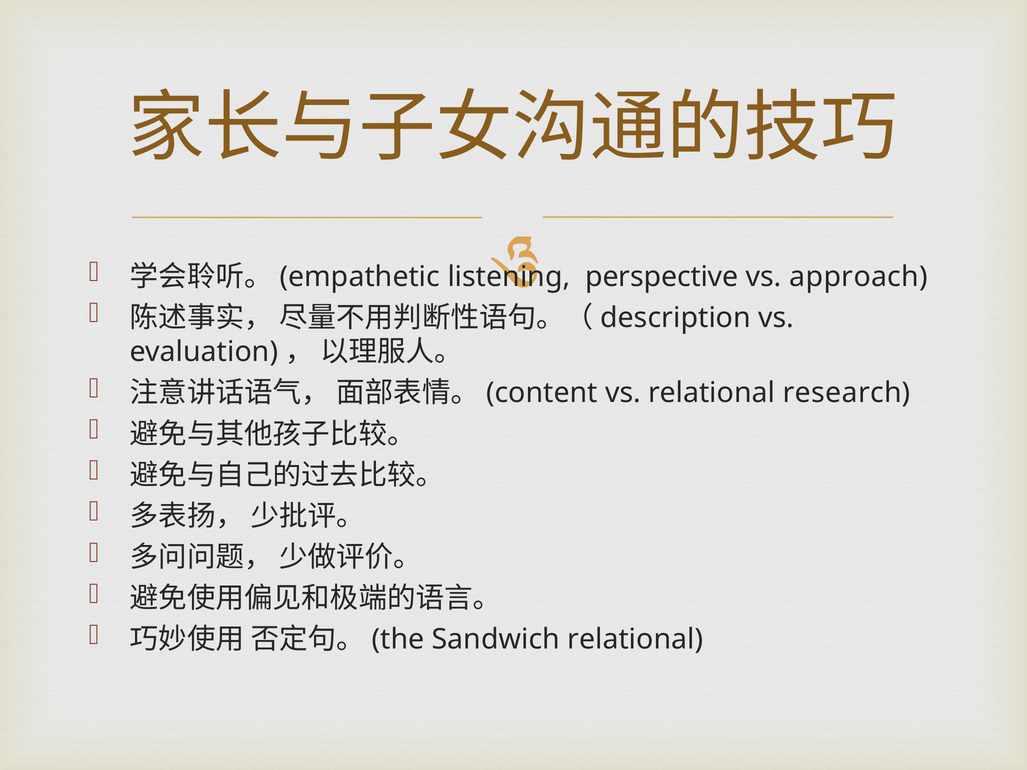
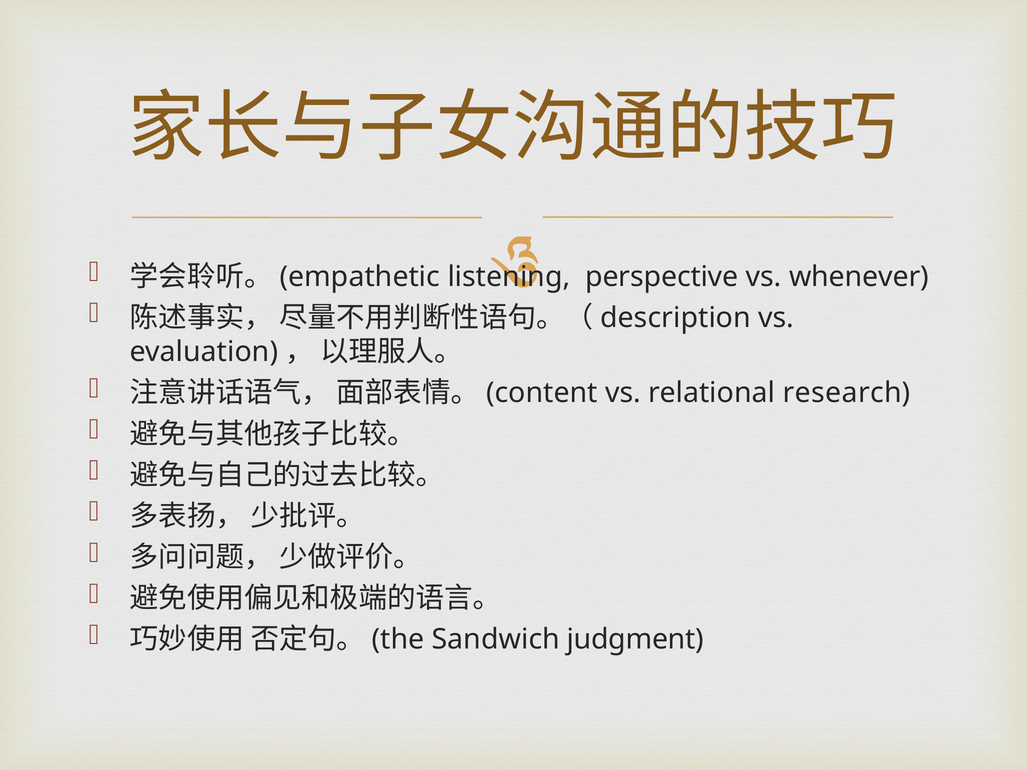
approach: approach -> whenever
Sandwich relational: relational -> judgment
